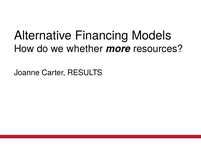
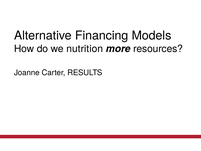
whether: whether -> nutrition
